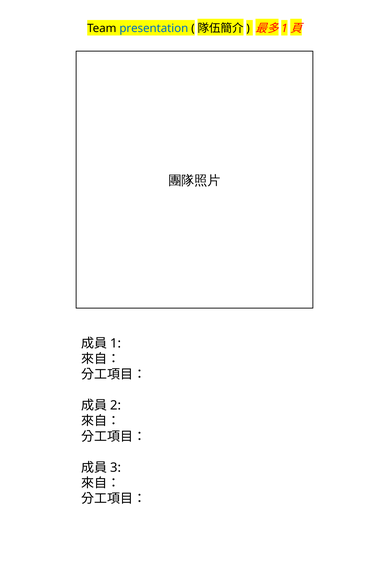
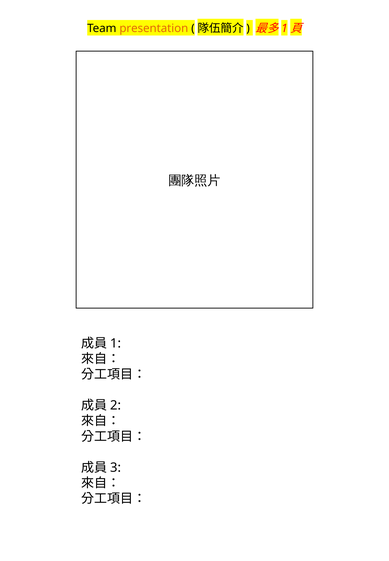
presentation colour: blue -> orange
